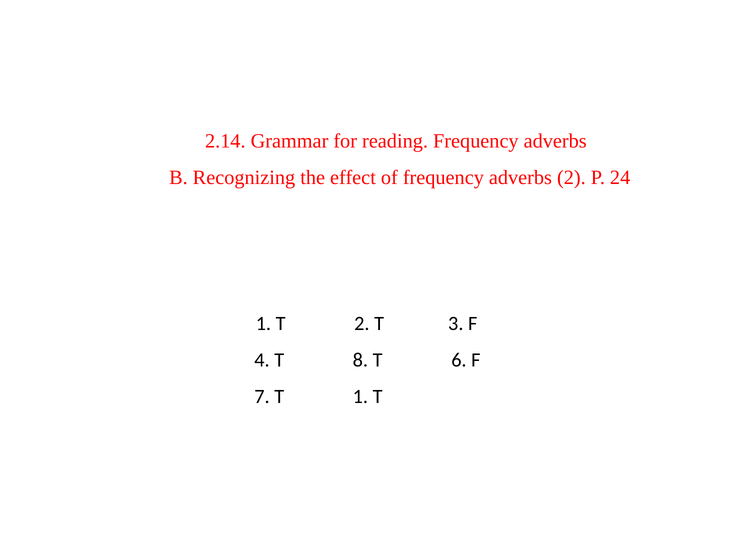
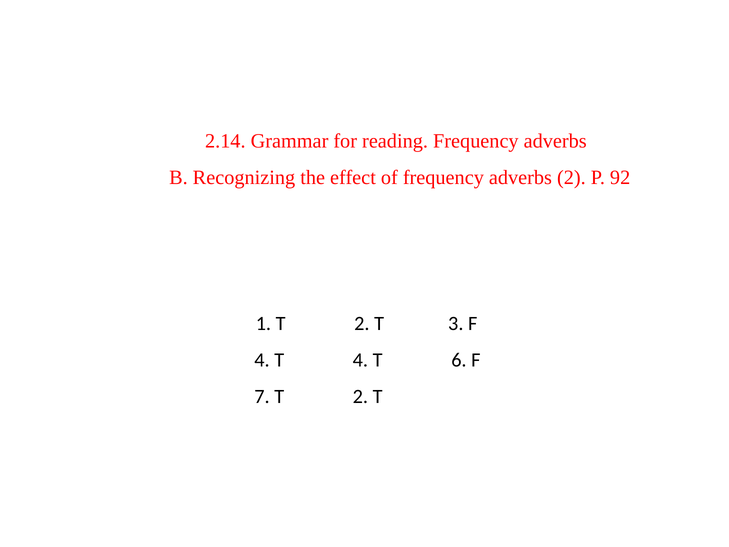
24: 24 -> 92
T 8: 8 -> 4
7 T 1: 1 -> 2
